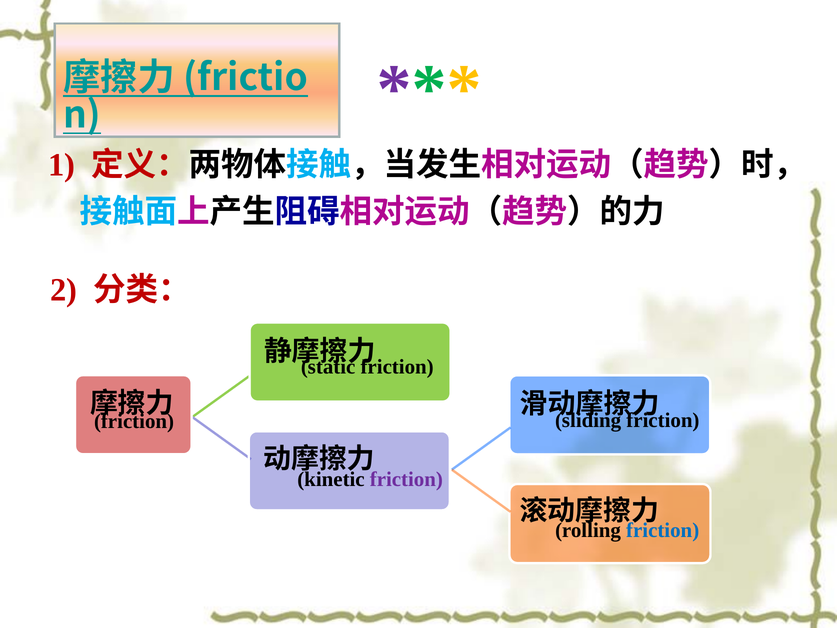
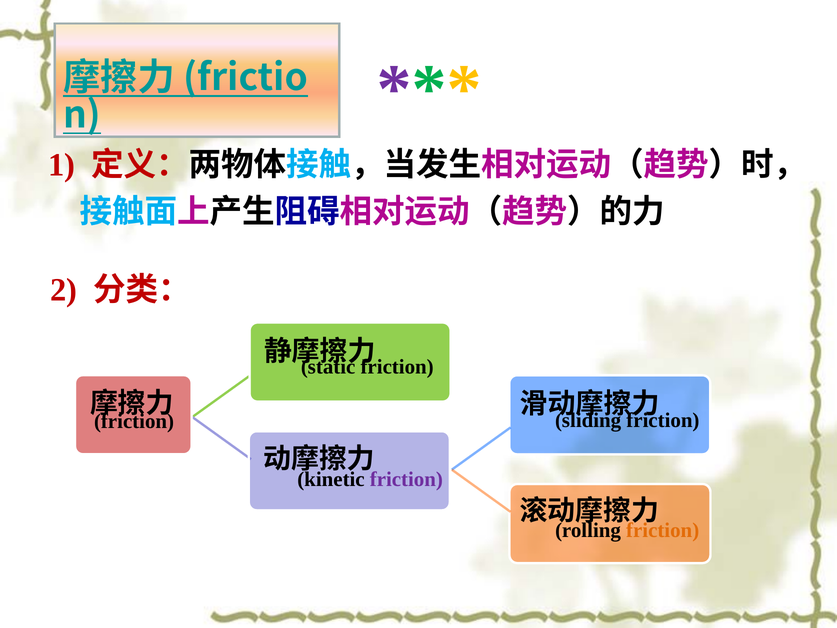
friction at (663, 530) colour: blue -> orange
